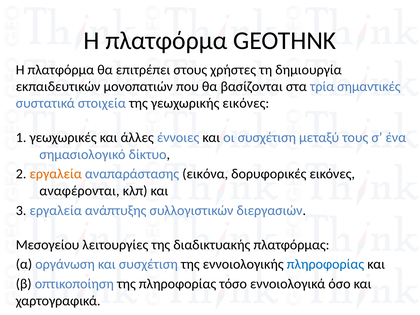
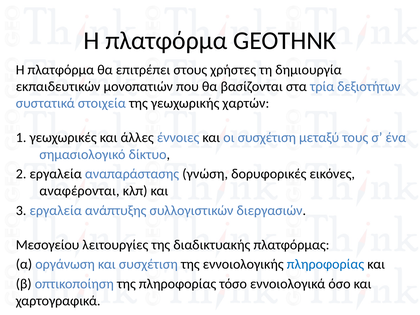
σημαντικές: σημαντικές -> δεξιοτήτων
γεωχωρικής εικόνες: εικόνες -> χαρτών
εργαλεία at (56, 174) colour: orange -> black
εικόνα: εικόνα -> γνώση
